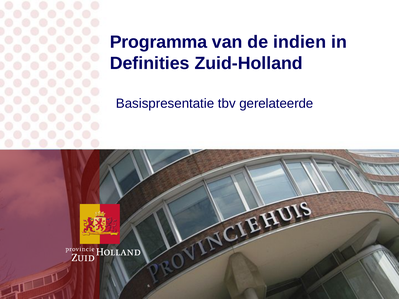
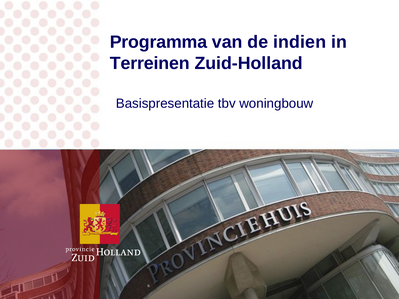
Definities: Definities -> Terreinen
gerelateerde: gerelateerde -> woningbouw
